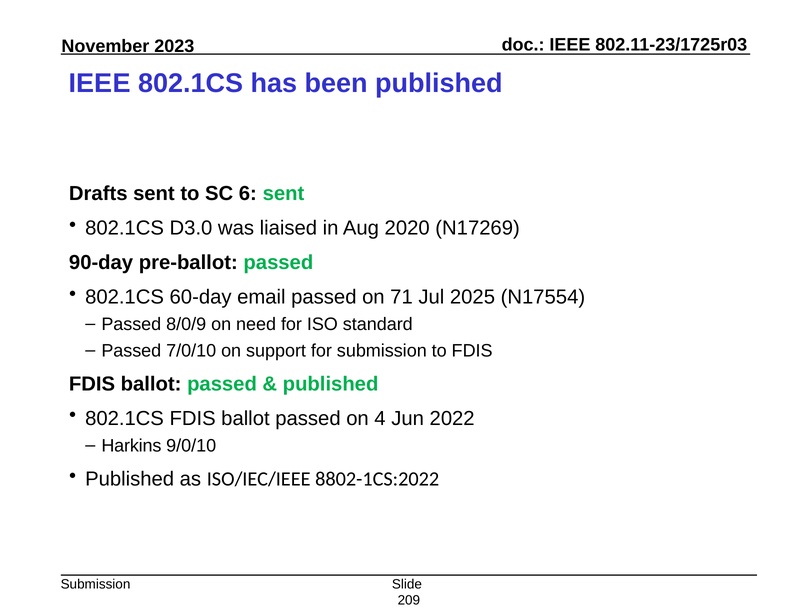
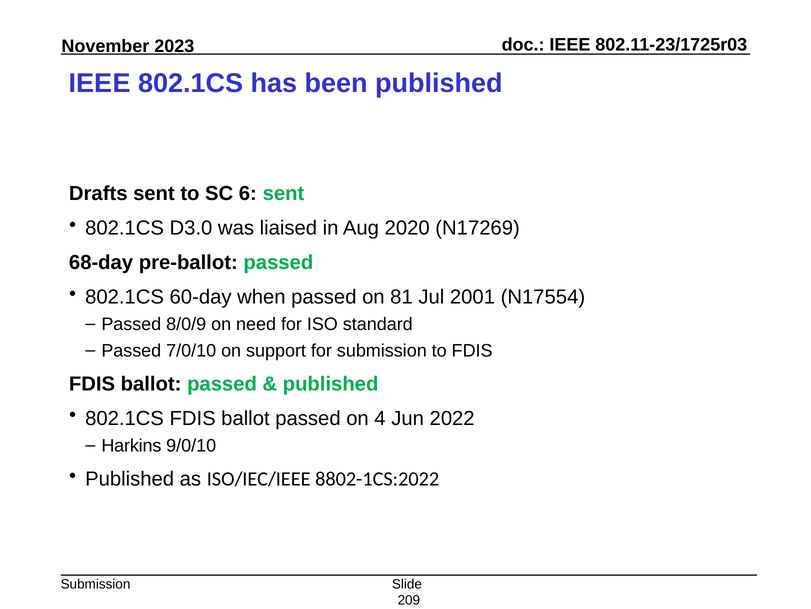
90-day: 90-day -> 68-day
email: email -> when
71: 71 -> 81
2025: 2025 -> 2001
